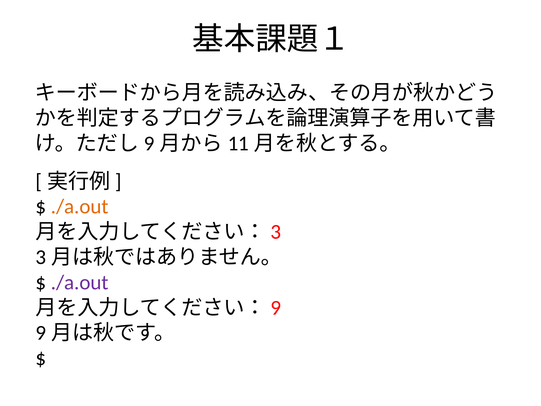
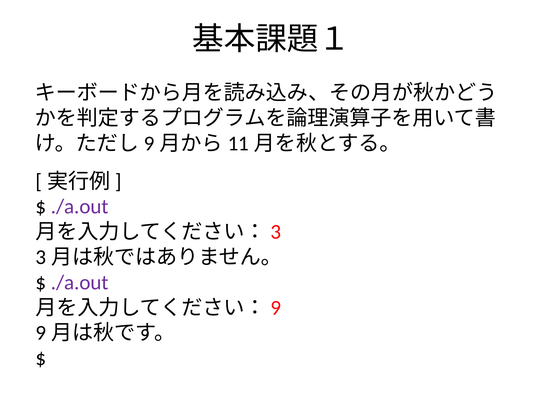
./a.out at (80, 207) colour: orange -> purple
